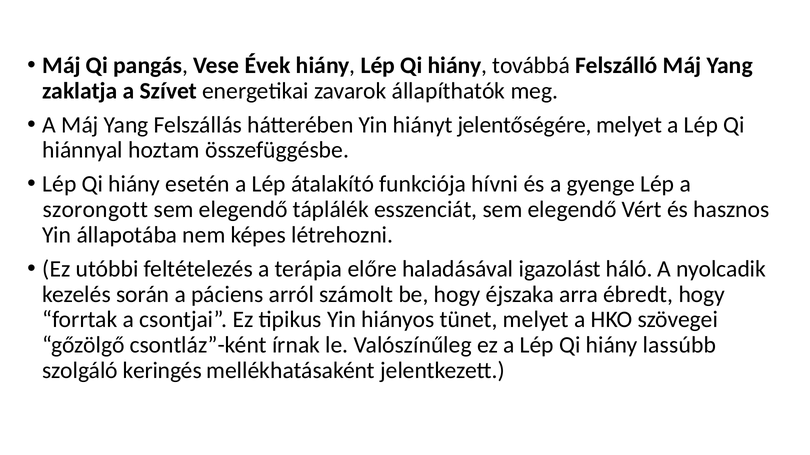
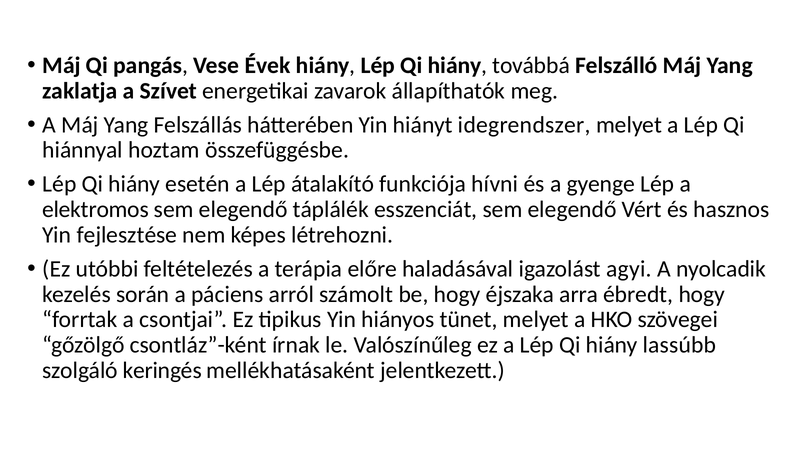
jelentőségére: jelentőségére -> idegrendszer
szorongott: szorongott -> elektromos
állapotába: állapotába -> fejlesztése
háló: háló -> agyi
